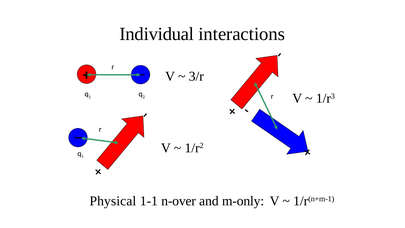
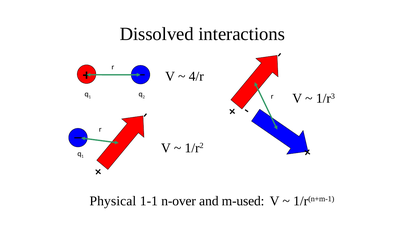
Individual: Individual -> Dissolved
3/r: 3/r -> 4/r
m-only: m-only -> m-used
